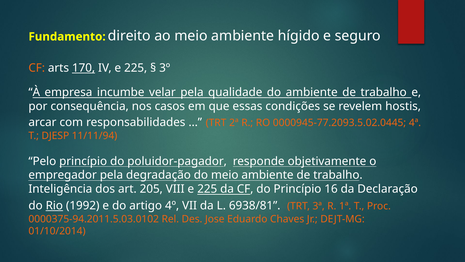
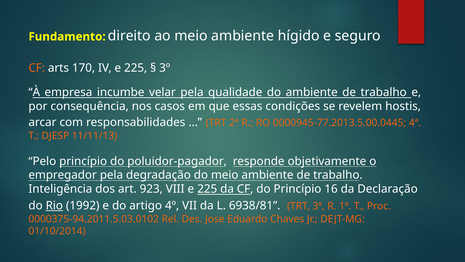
170 underline: present -> none
0000945-77.2093.5.02.0445: 0000945-77.2093.5.02.0445 -> 0000945-77.2013.5.00.0445
11/11/94: 11/11/94 -> 11/11/13
205: 205 -> 923
